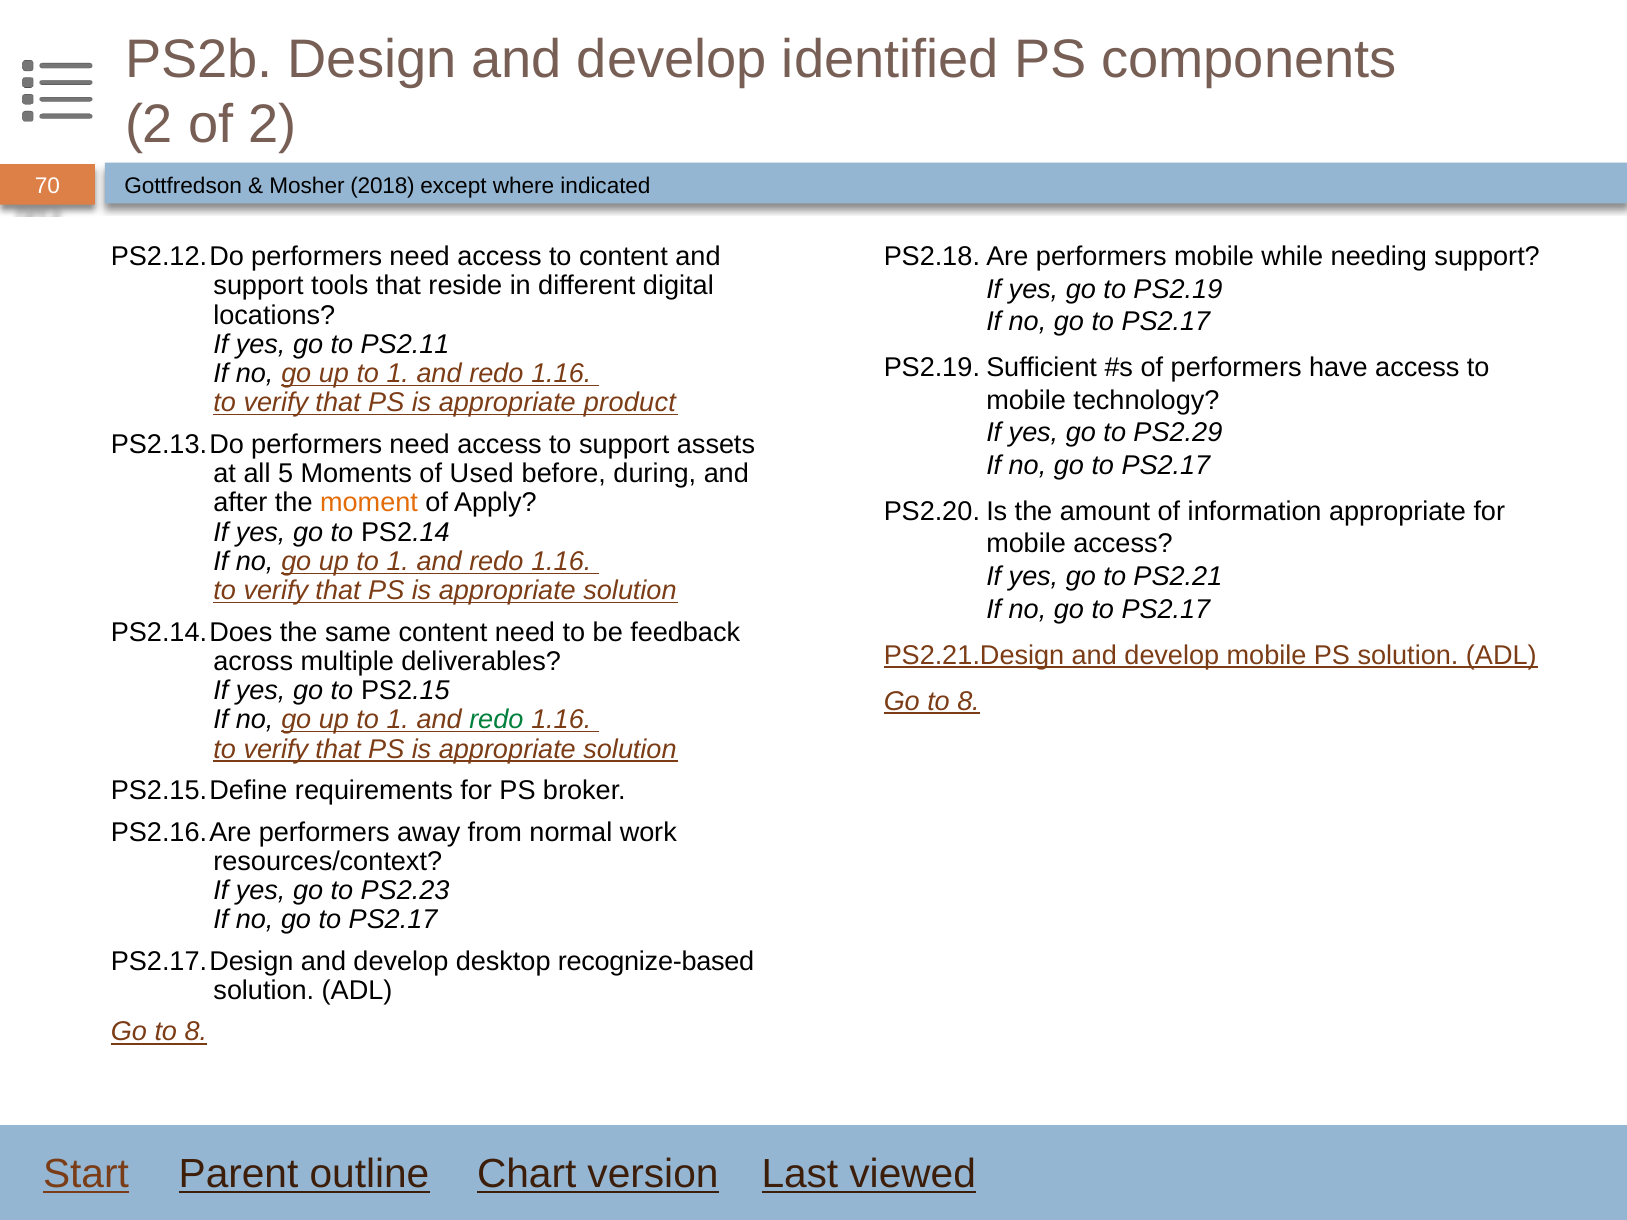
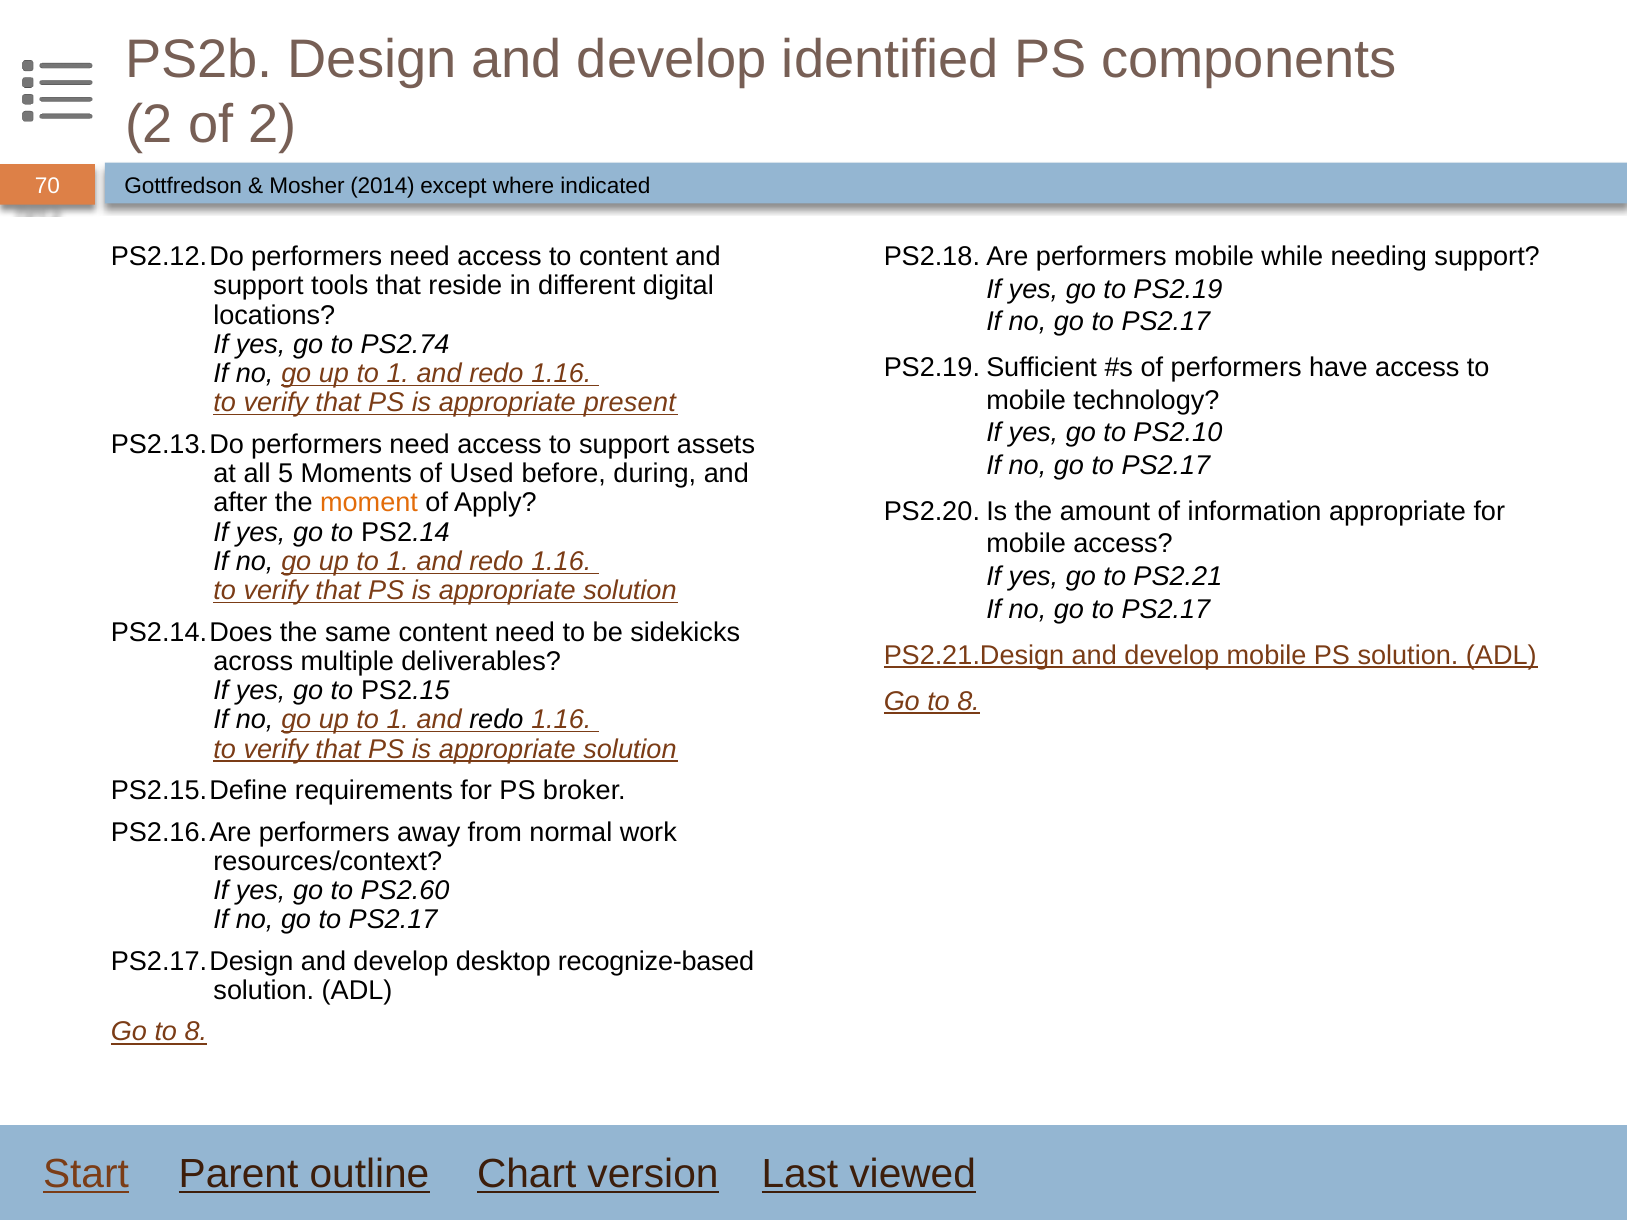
2018: 2018 -> 2014
PS2.11: PS2.11 -> PS2.74
product: product -> present
PS2.29: PS2.29 -> PS2.10
feedback: feedback -> sidekicks
redo at (496, 720) colour: green -> black
PS2.23: PS2.23 -> PS2.60
